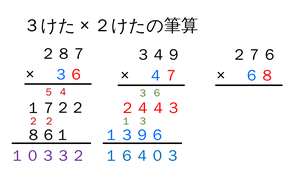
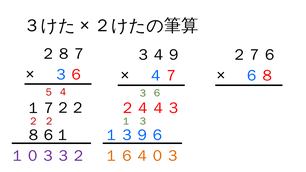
１６４０３ colour: blue -> orange
